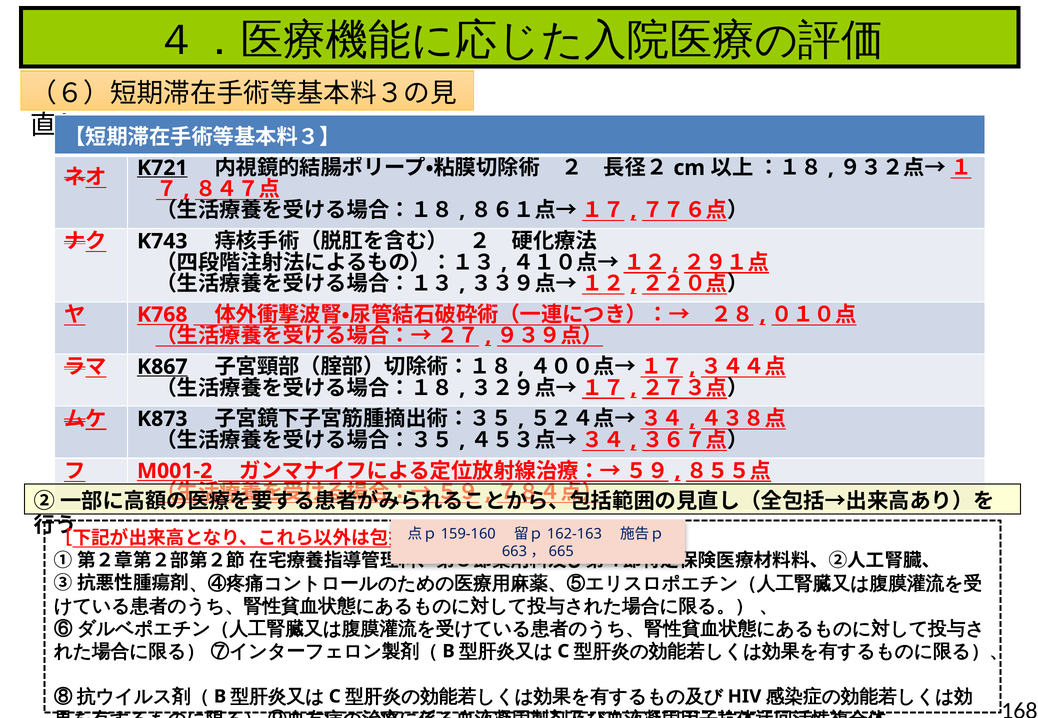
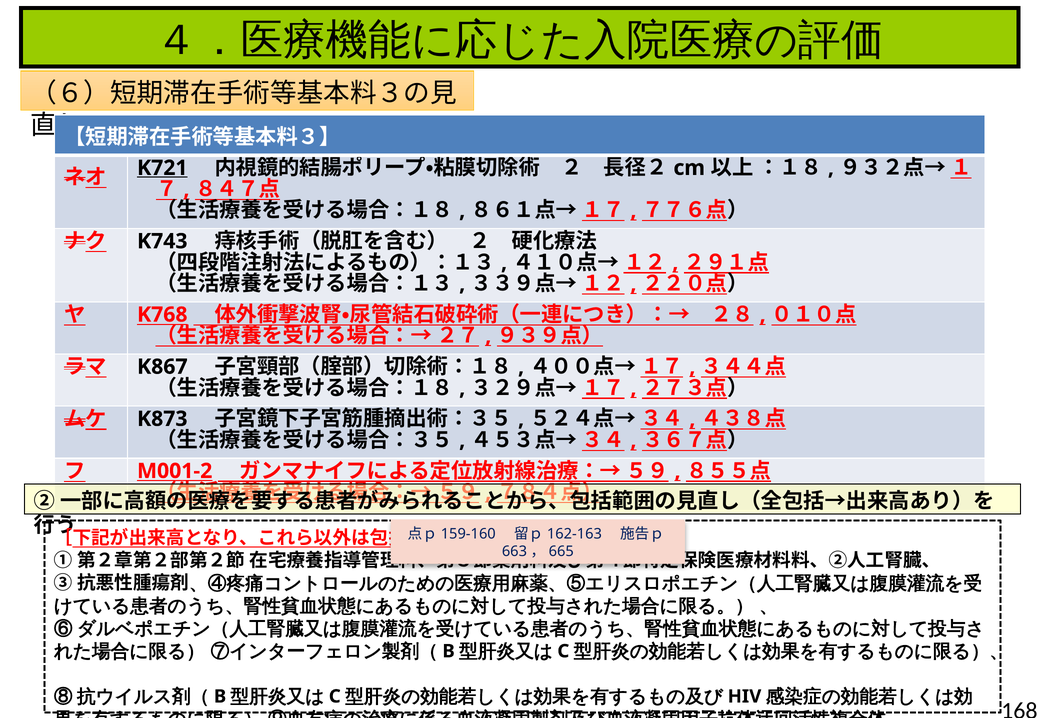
K867 underline: present -> none
